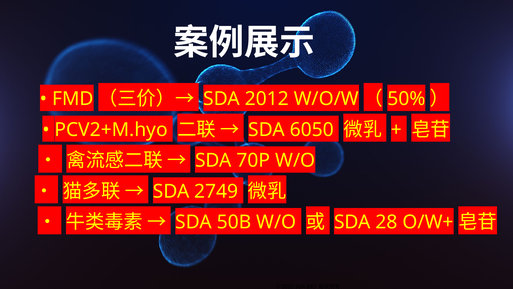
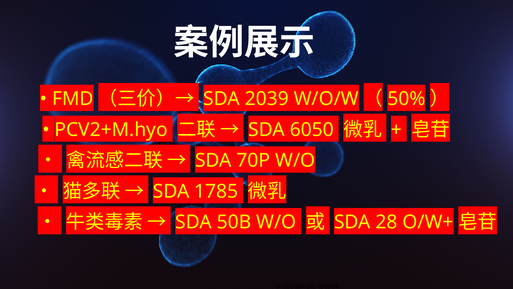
2012: 2012 -> 2039
2749: 2749 -> 1785
